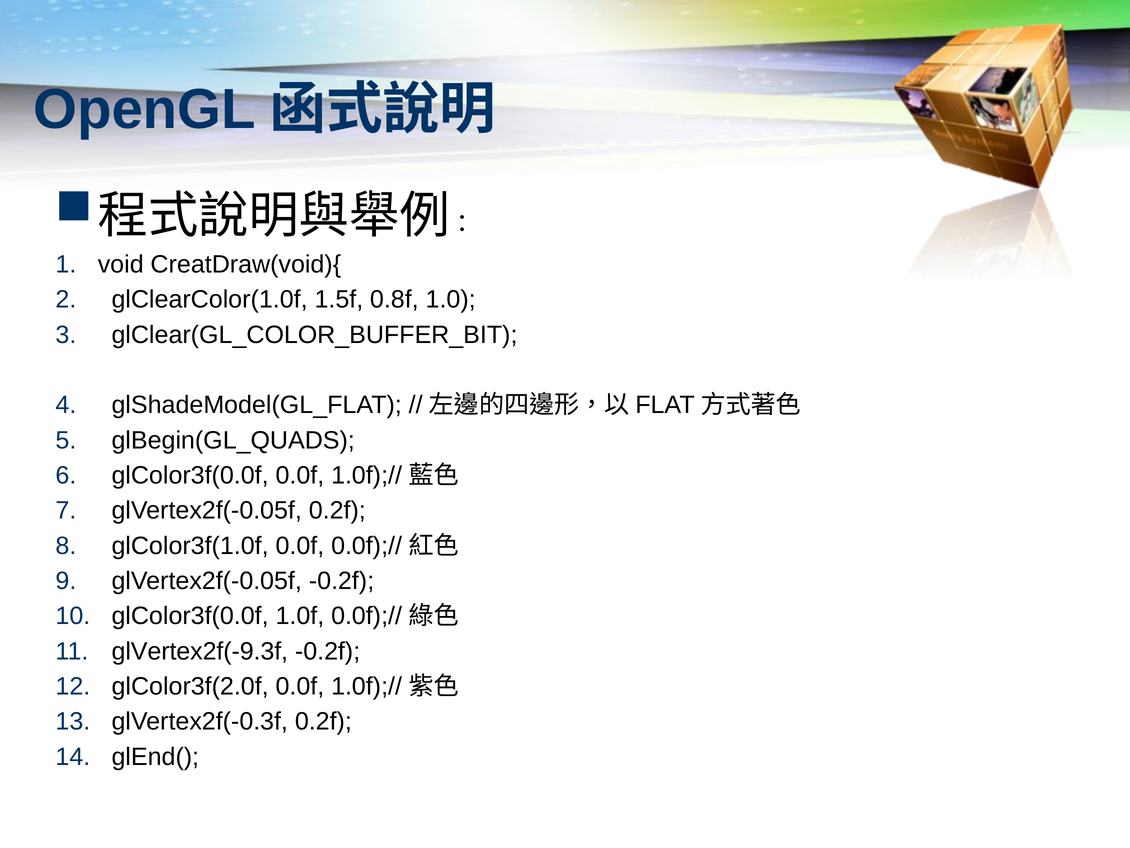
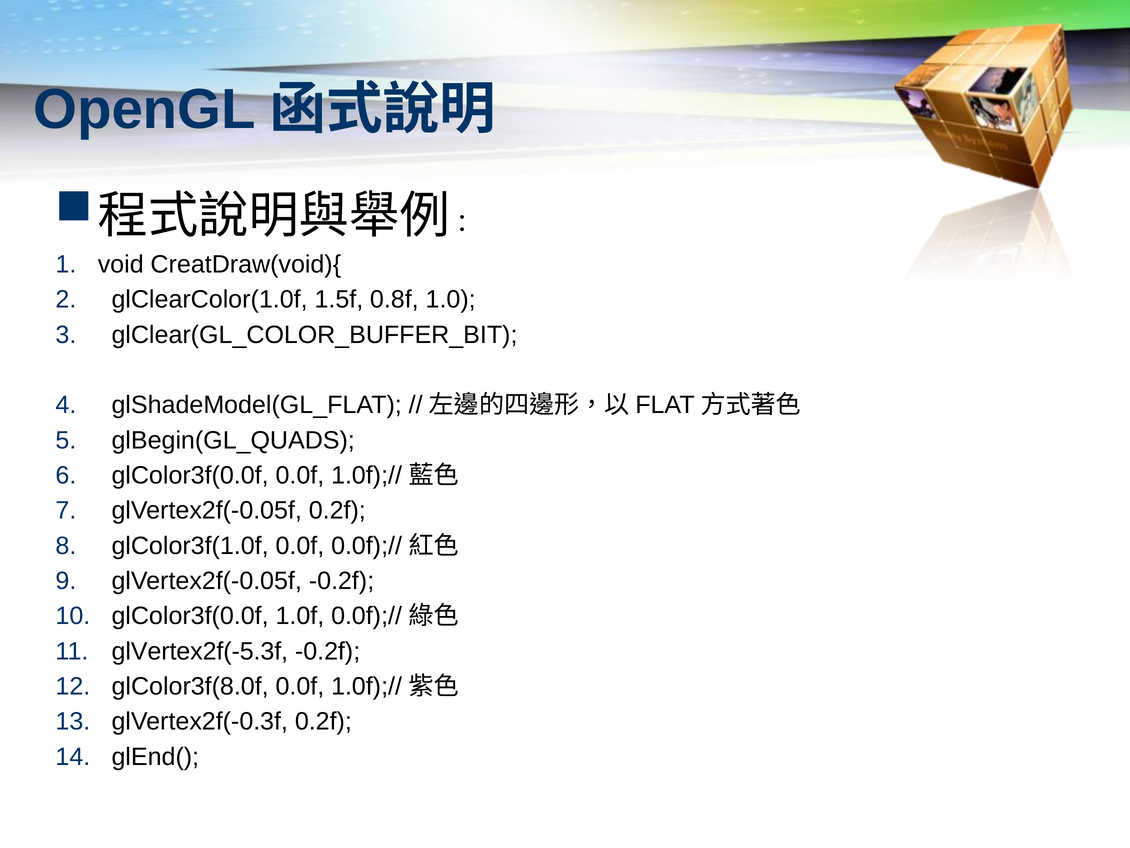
glVertex2f(-9.3f: glVertex2f(-9.3f -> glVertex2f(-5.3f
glColor3f(2.0f: glColor3f(2.0f -> glColor3f(8.0f
